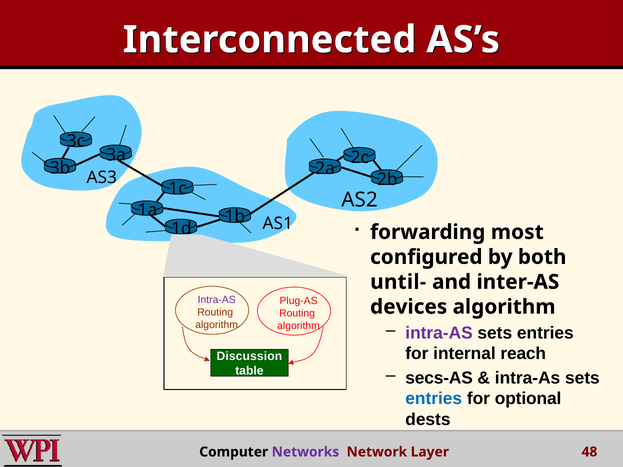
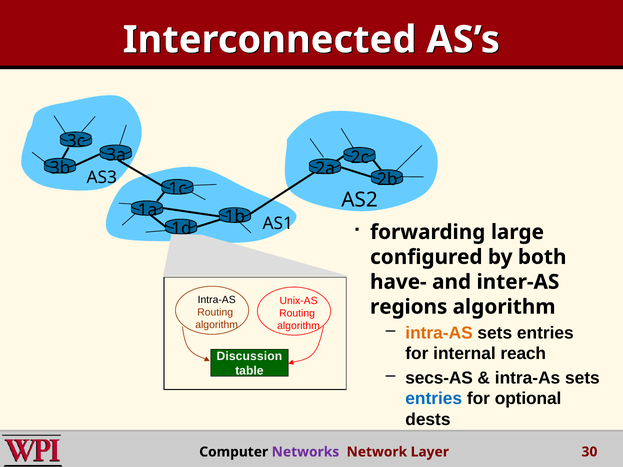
most: most -> large
until-: until- -> have-
Intra-AS at (217, 300) colour: purple -> black
Plug-AS: Plug-AS -> Unix-AS
devices: devices -> regions
intra-AS at (439, 333) colour: purple -> orange
48: 48 -> 30
